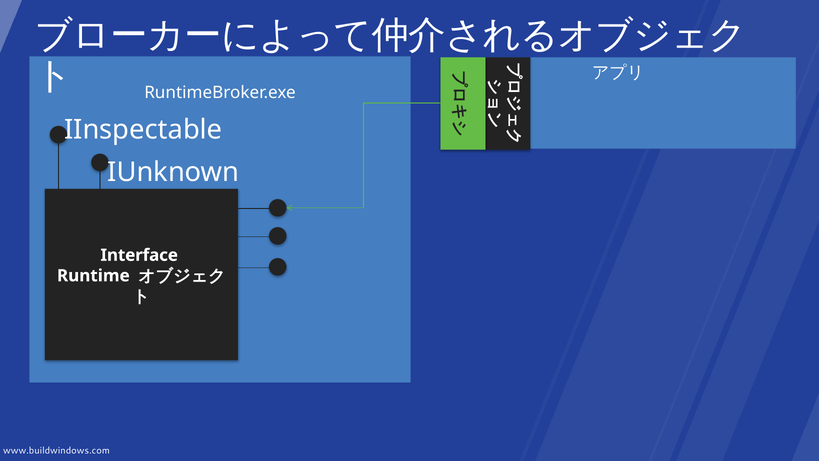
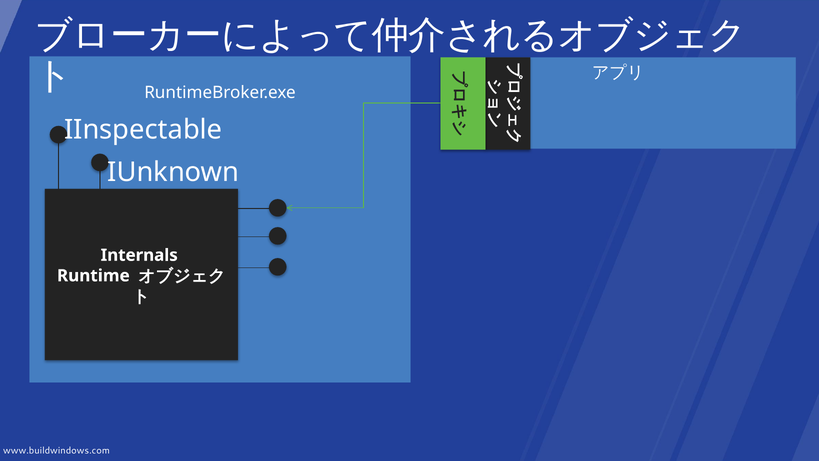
Interface: Interface -> Internals
